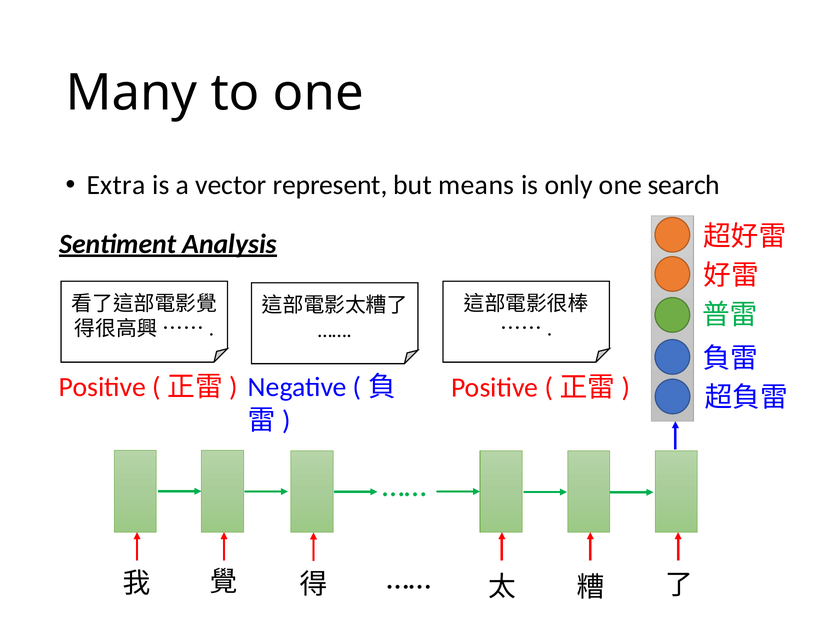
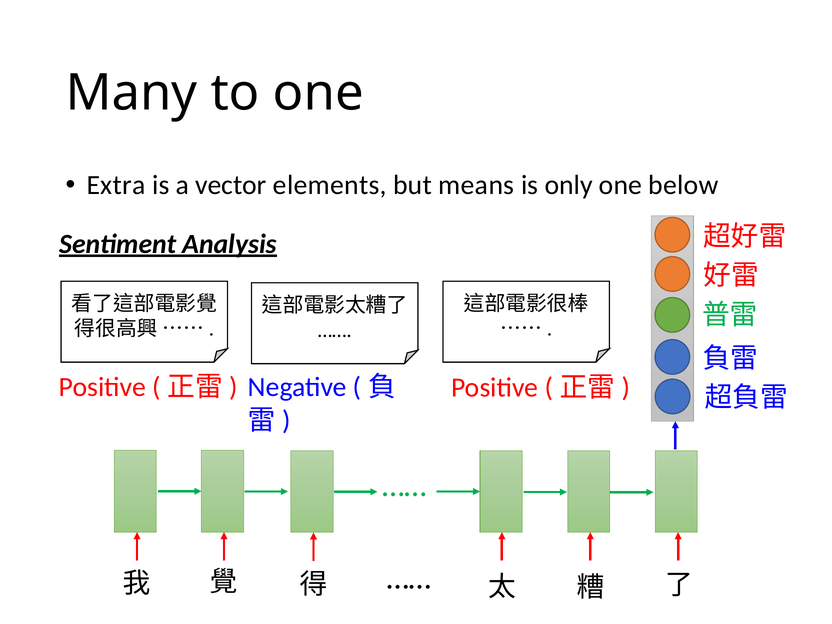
represent: represent -> elements
search: search -> below
